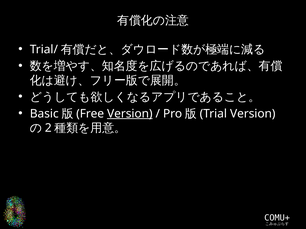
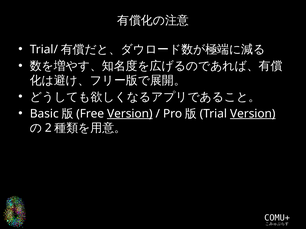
Version at (253, 114) underline: none -> present
